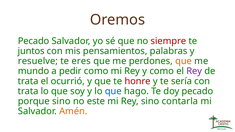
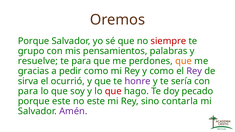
Pecado at (34, 41): Pecado -> Porque
juntos: juntos -> grupo
te eres: eres -> para
mundo: mundo -> gracias
trata at (28, 81): trata -> sirva
honre colour: red -> purple
trata at (28, 91): trata -> para
que at (113, 91) colour: blue -> red
porque sino: sino -> este
Amén colour: orange -> purple
